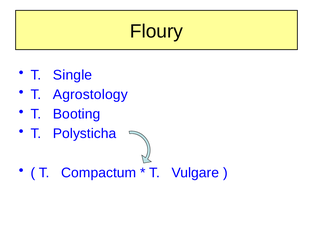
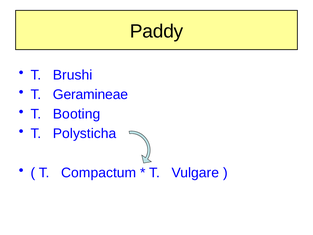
Floury: Floury -> Paddy
Single: Single -> Brushi
Agrostology: Agrostology -> Geramineae
